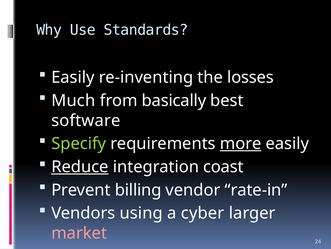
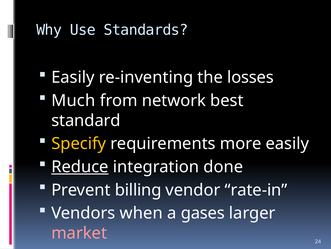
basically: basically -> network
software: software -> standard
Specify colour: light green -> yellow
more underline: present -> none
coast: coast -> done
using: using -> when
cyber: cyber -> gases
